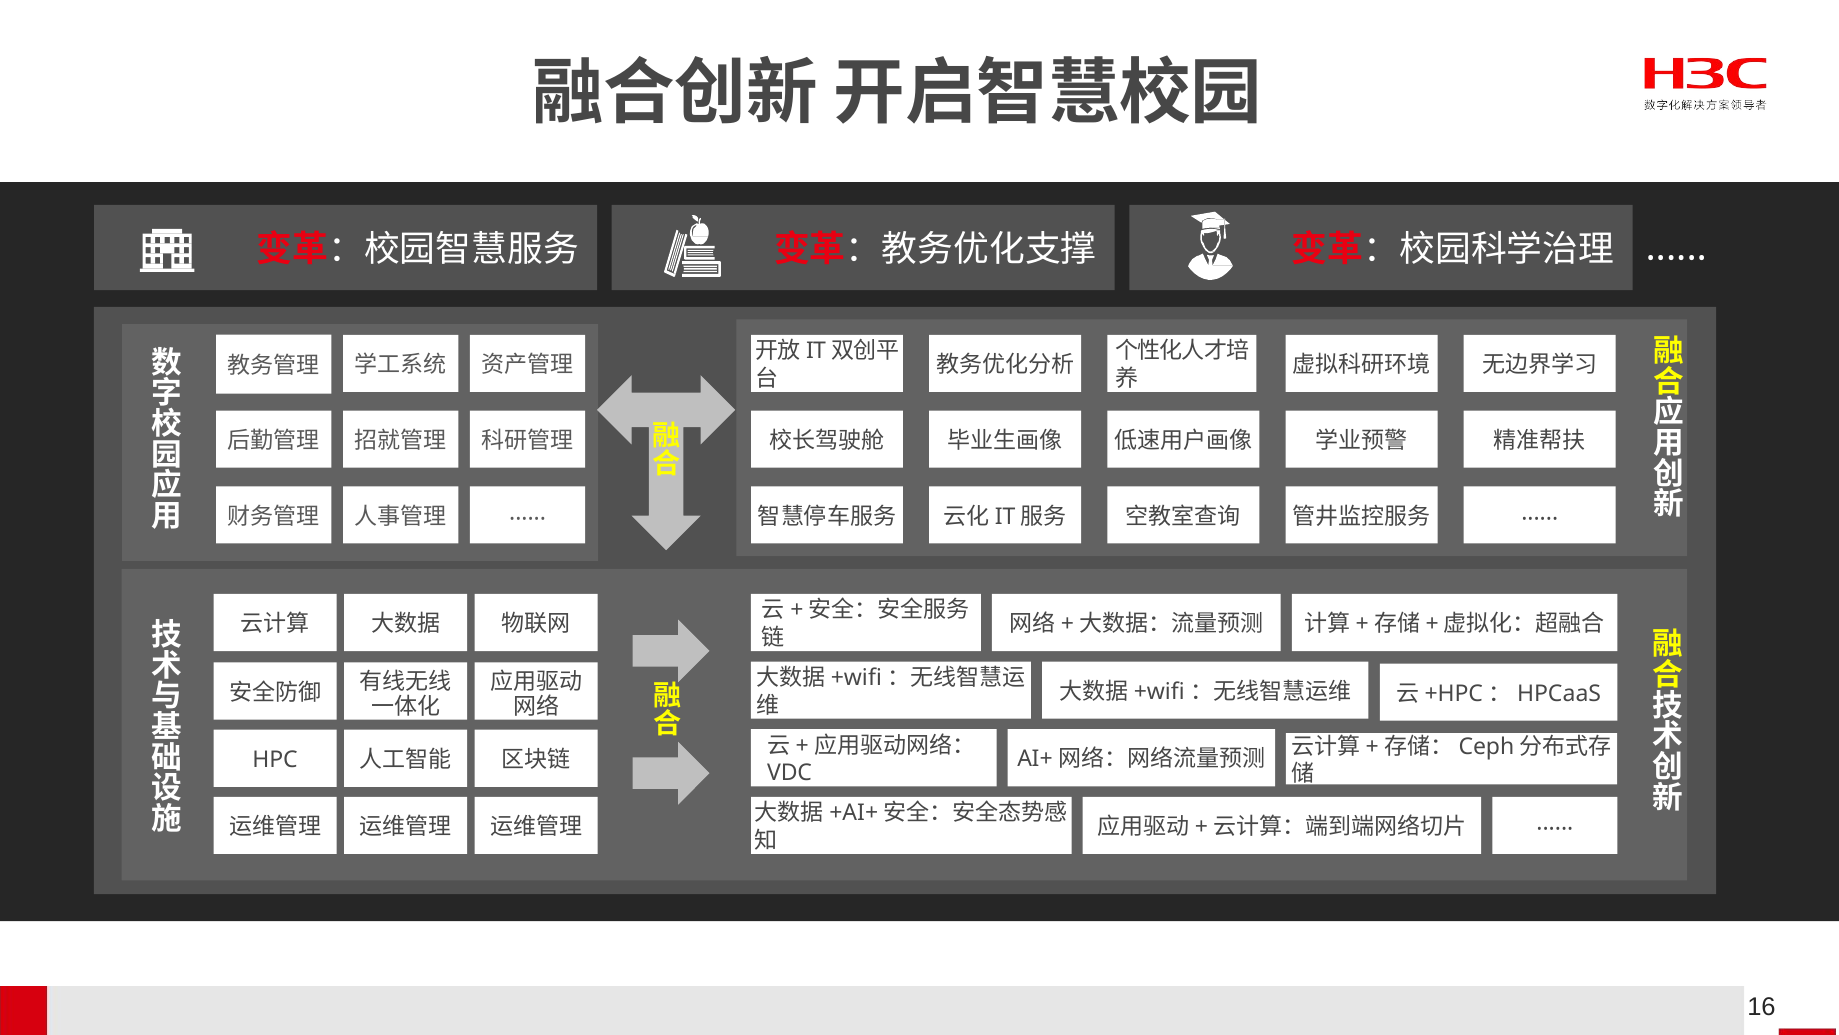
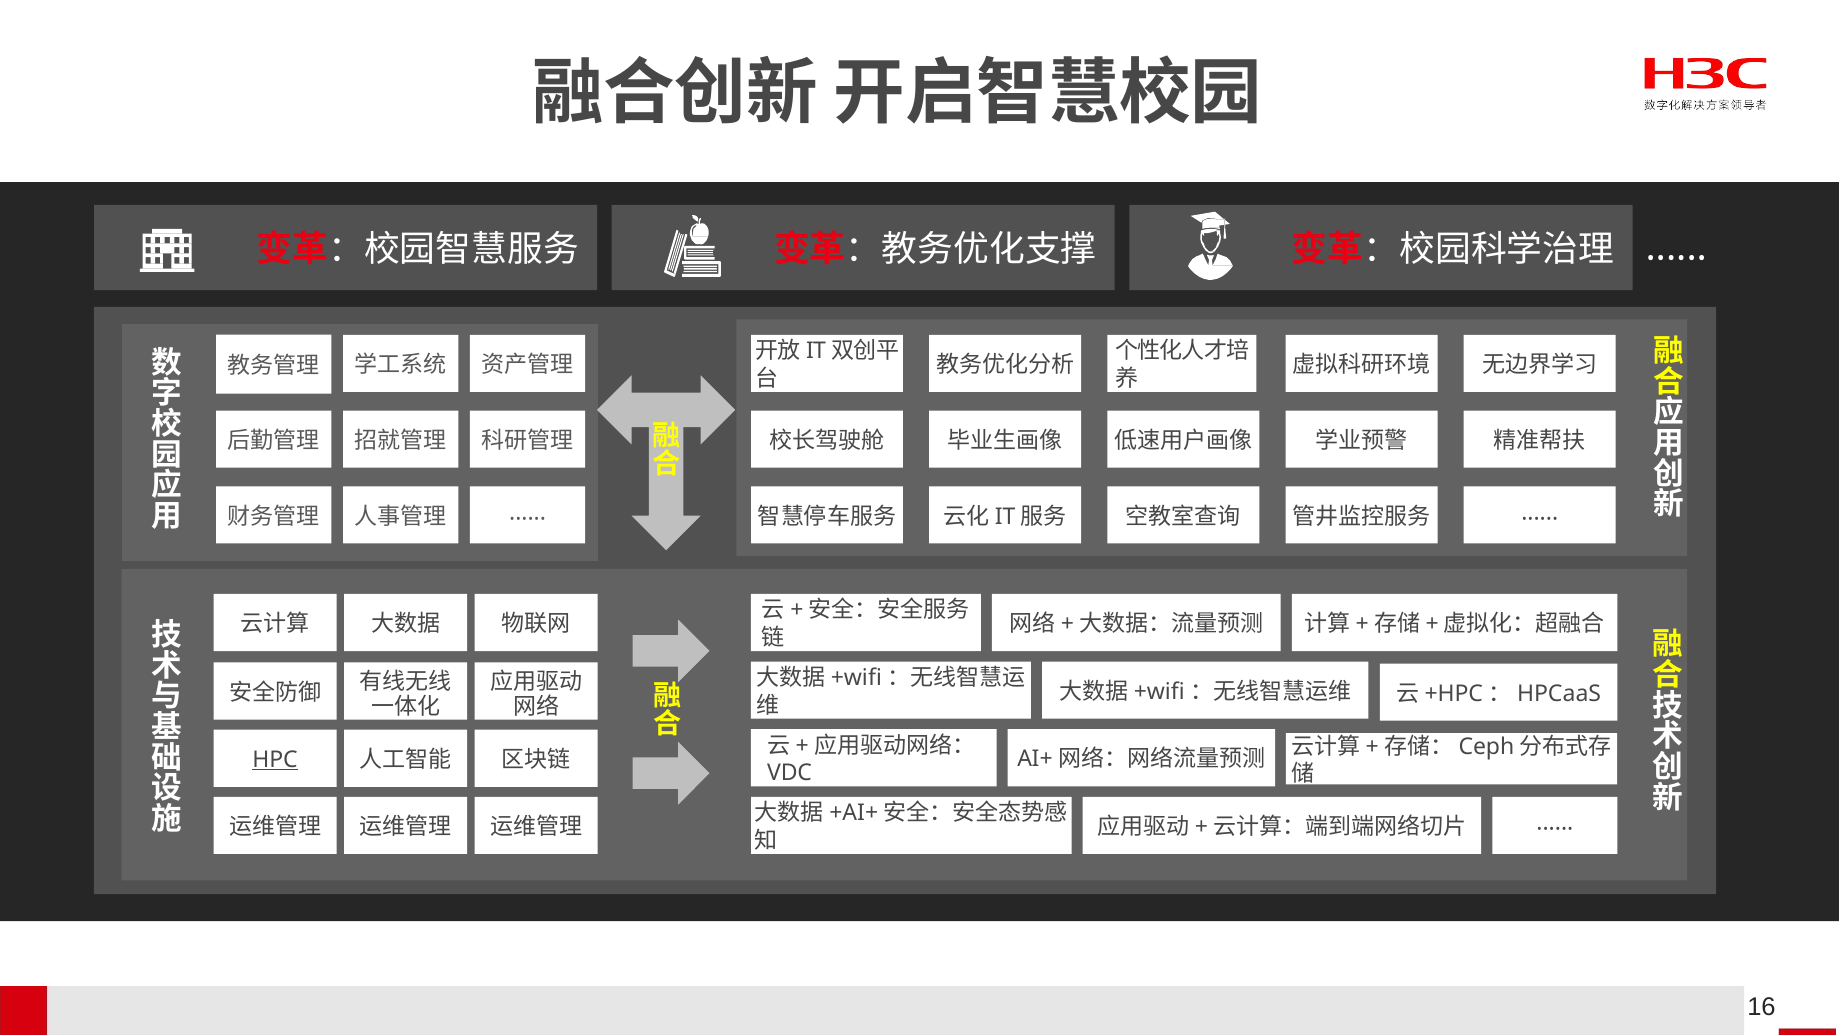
HPC underline: none -> present
